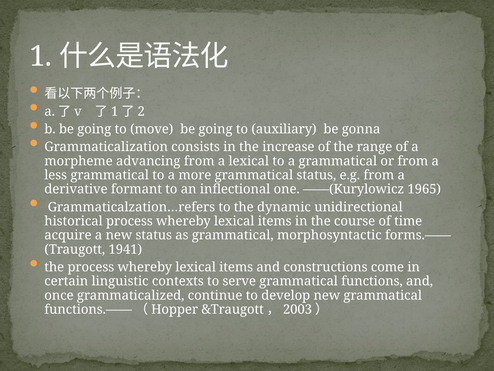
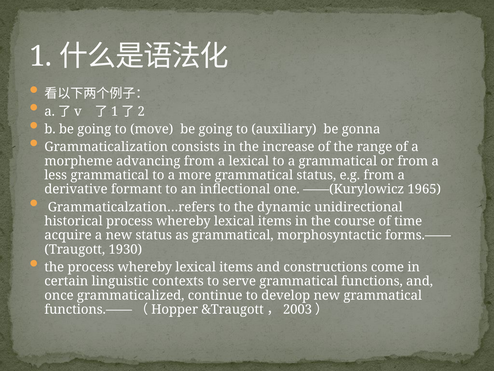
1941: 1941 -> 1930
